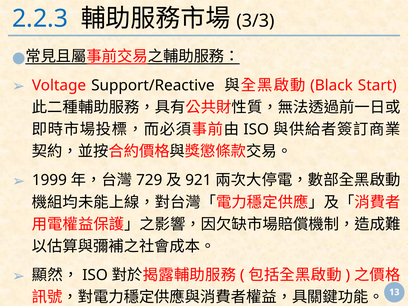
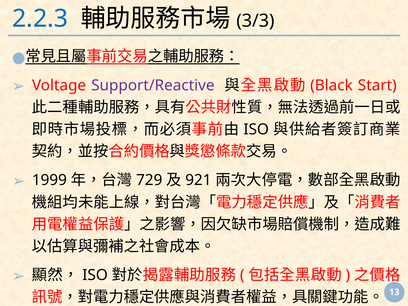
Support/Reactive colour: black -> purple
